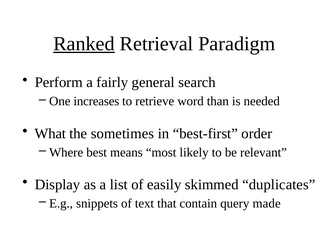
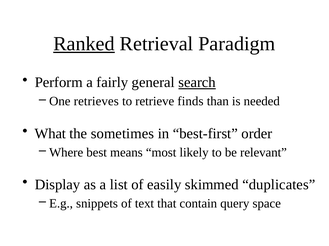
search underline: none -> present
increases: increases -> retrieves
word: word -> finds
made: made -> space
